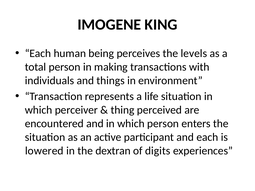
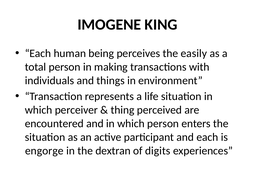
levels: levels -> easily
lowered: lowered -> engorge
